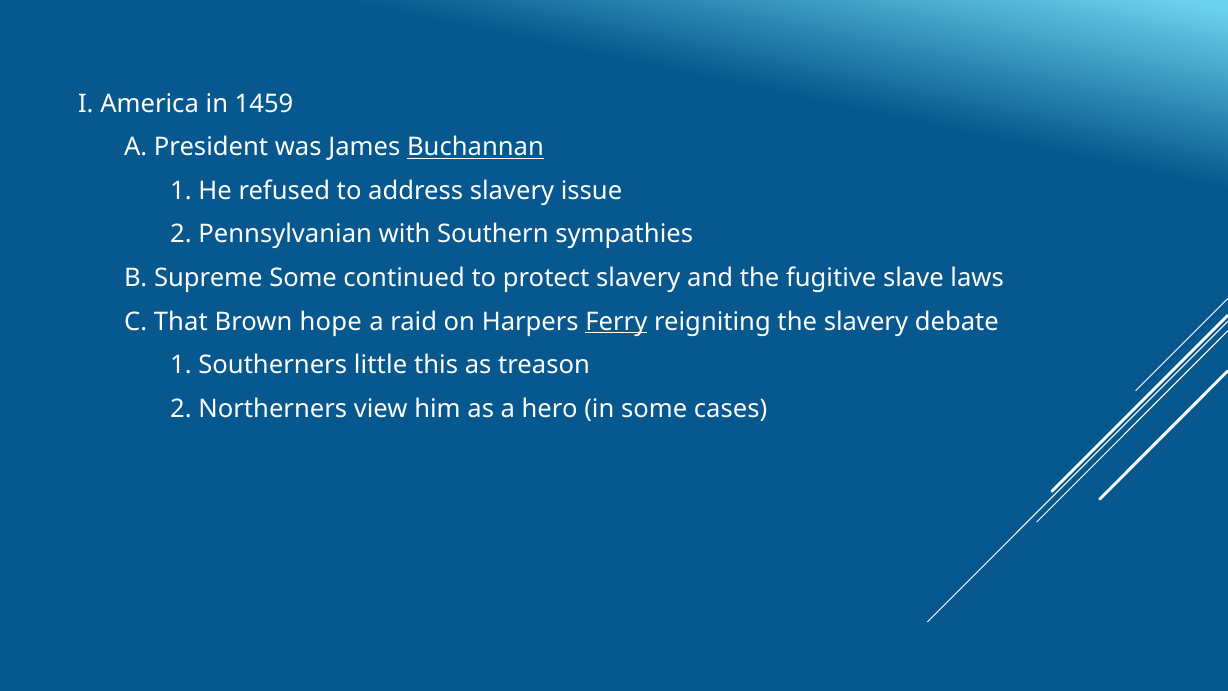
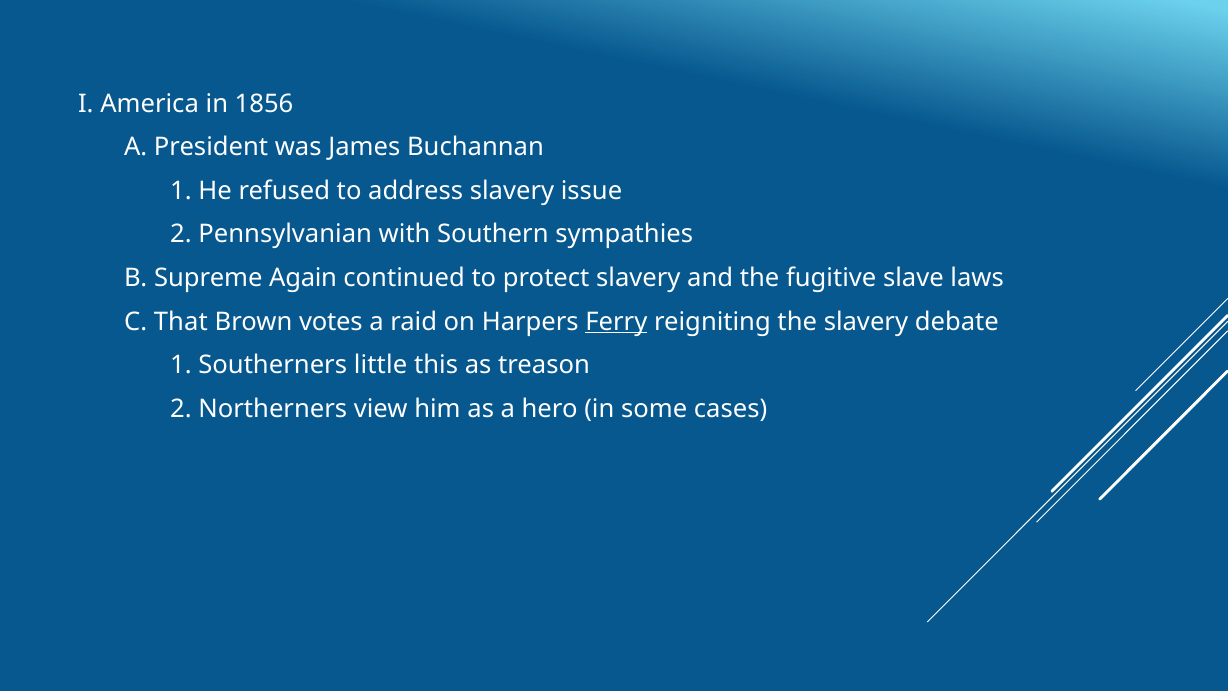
1459: 1459 -> 1856
Buchannan underline: present -> none
Supreme Some: Some -> Again
hope: hope -> votes
